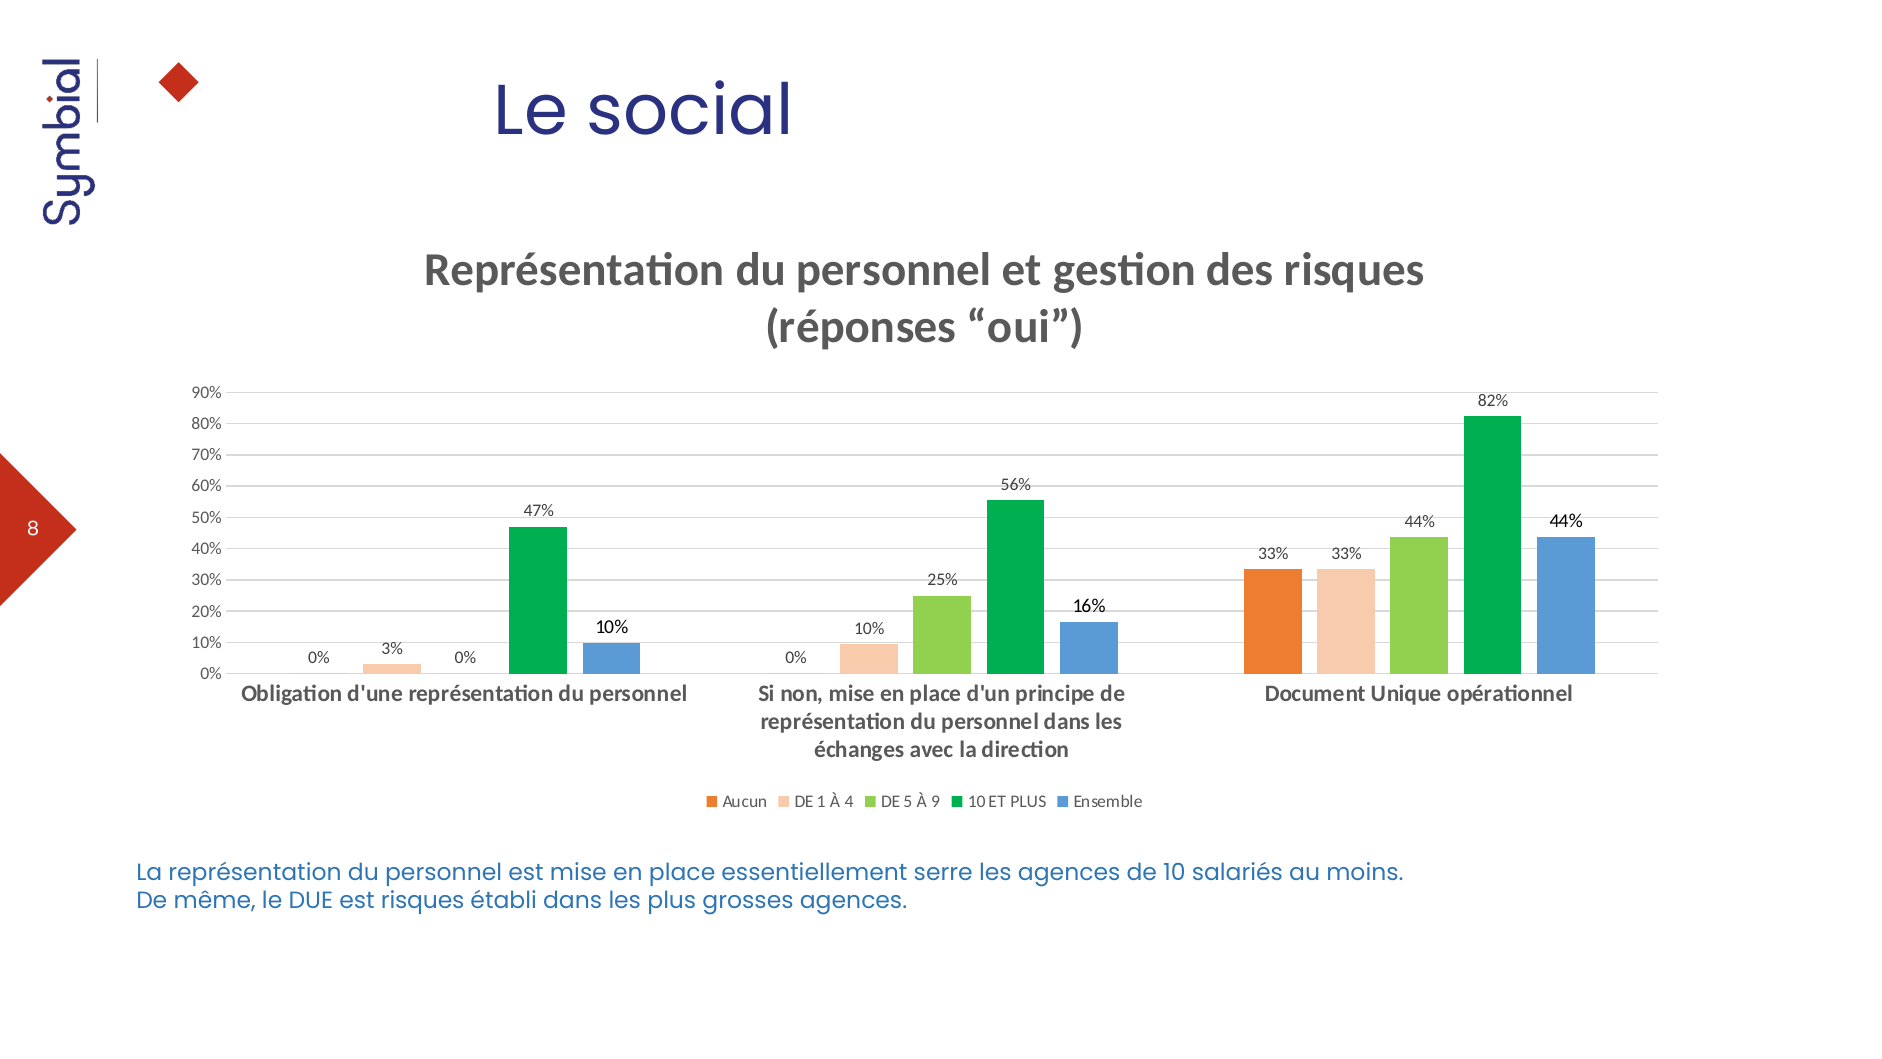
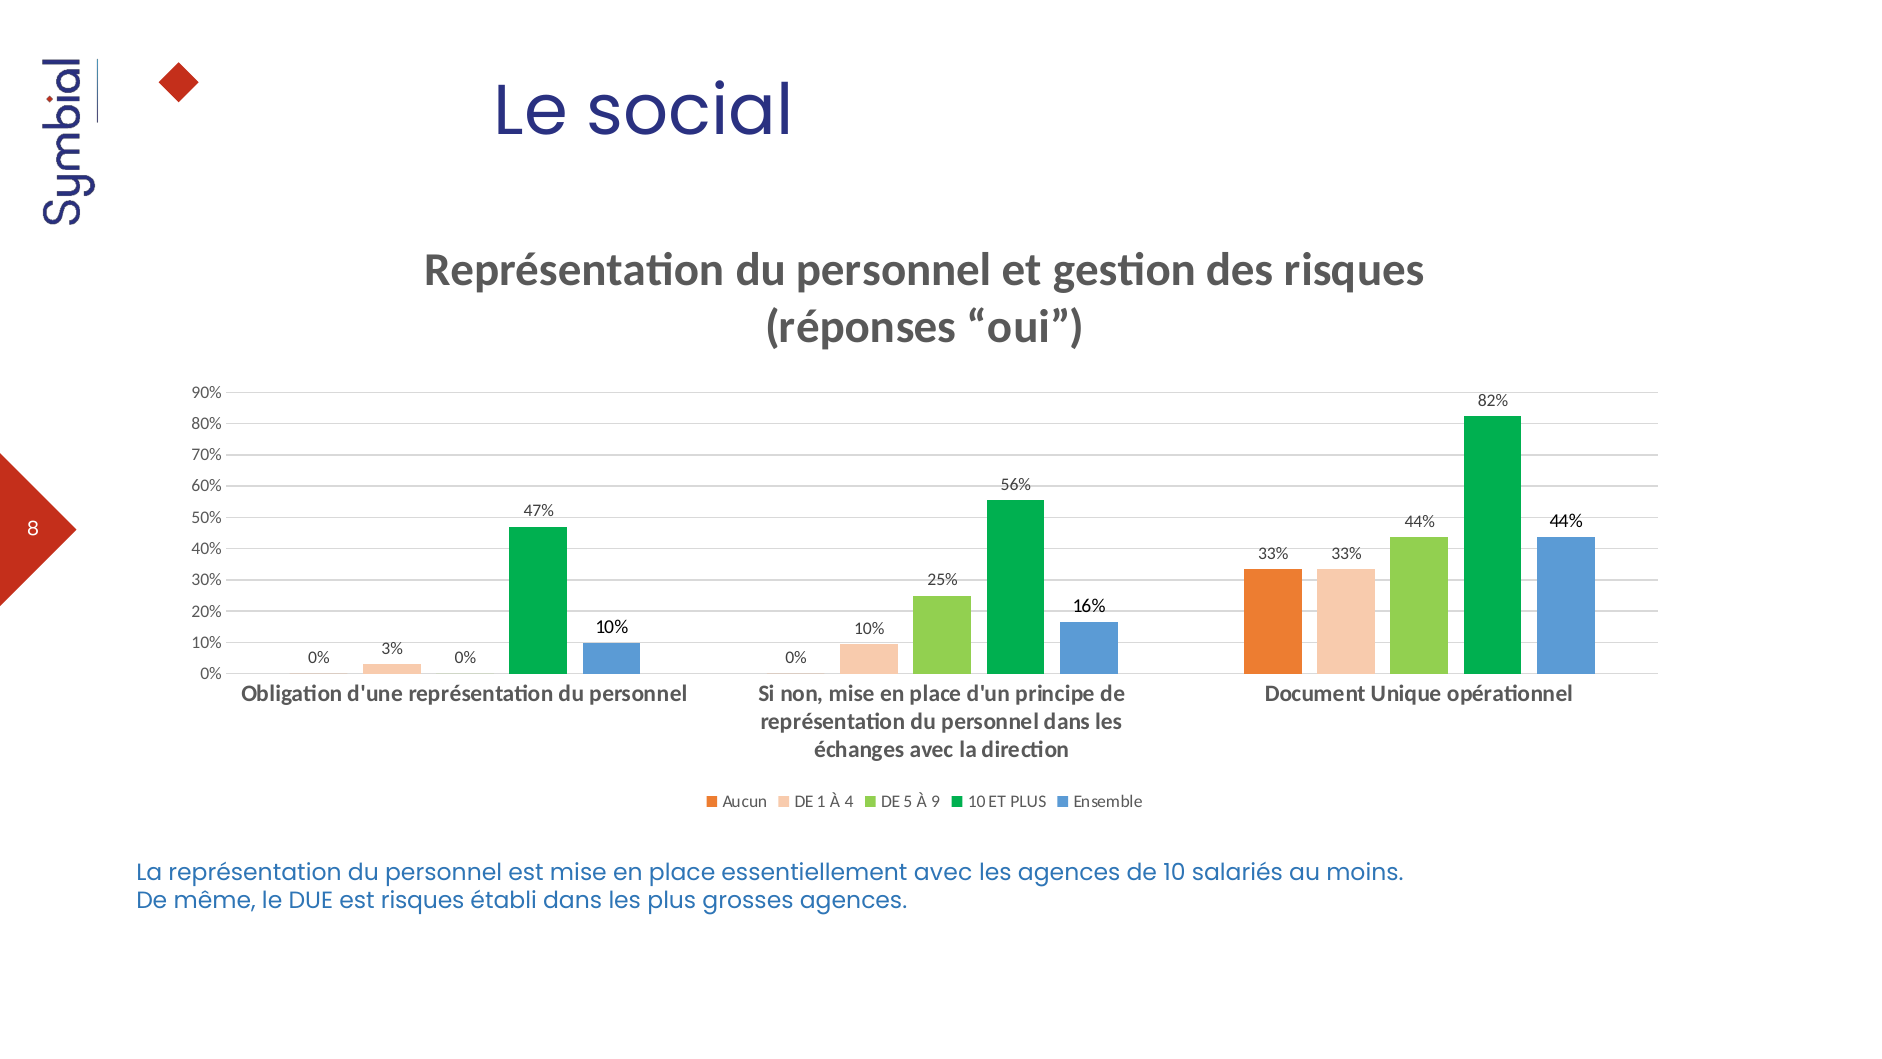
essentiellement serre: serre -> avec
